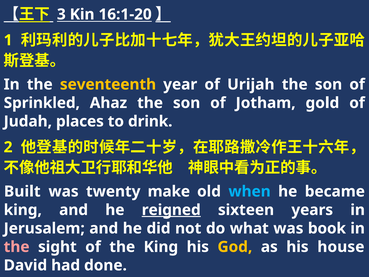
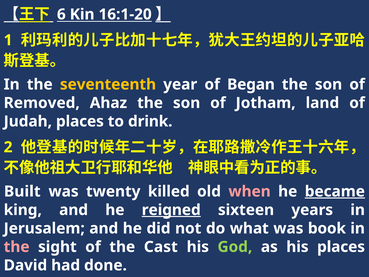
3: 3 -> 6
Urijah: Urijah -> Began
Sprinkled: Sprinkled -> Removed
gold: gold -> land
make: make -> killed
when colour: light blue -> pink
became underline: none -> present
the King: King -> Cast
God colour: yellow -> light green
his house: house -> places
